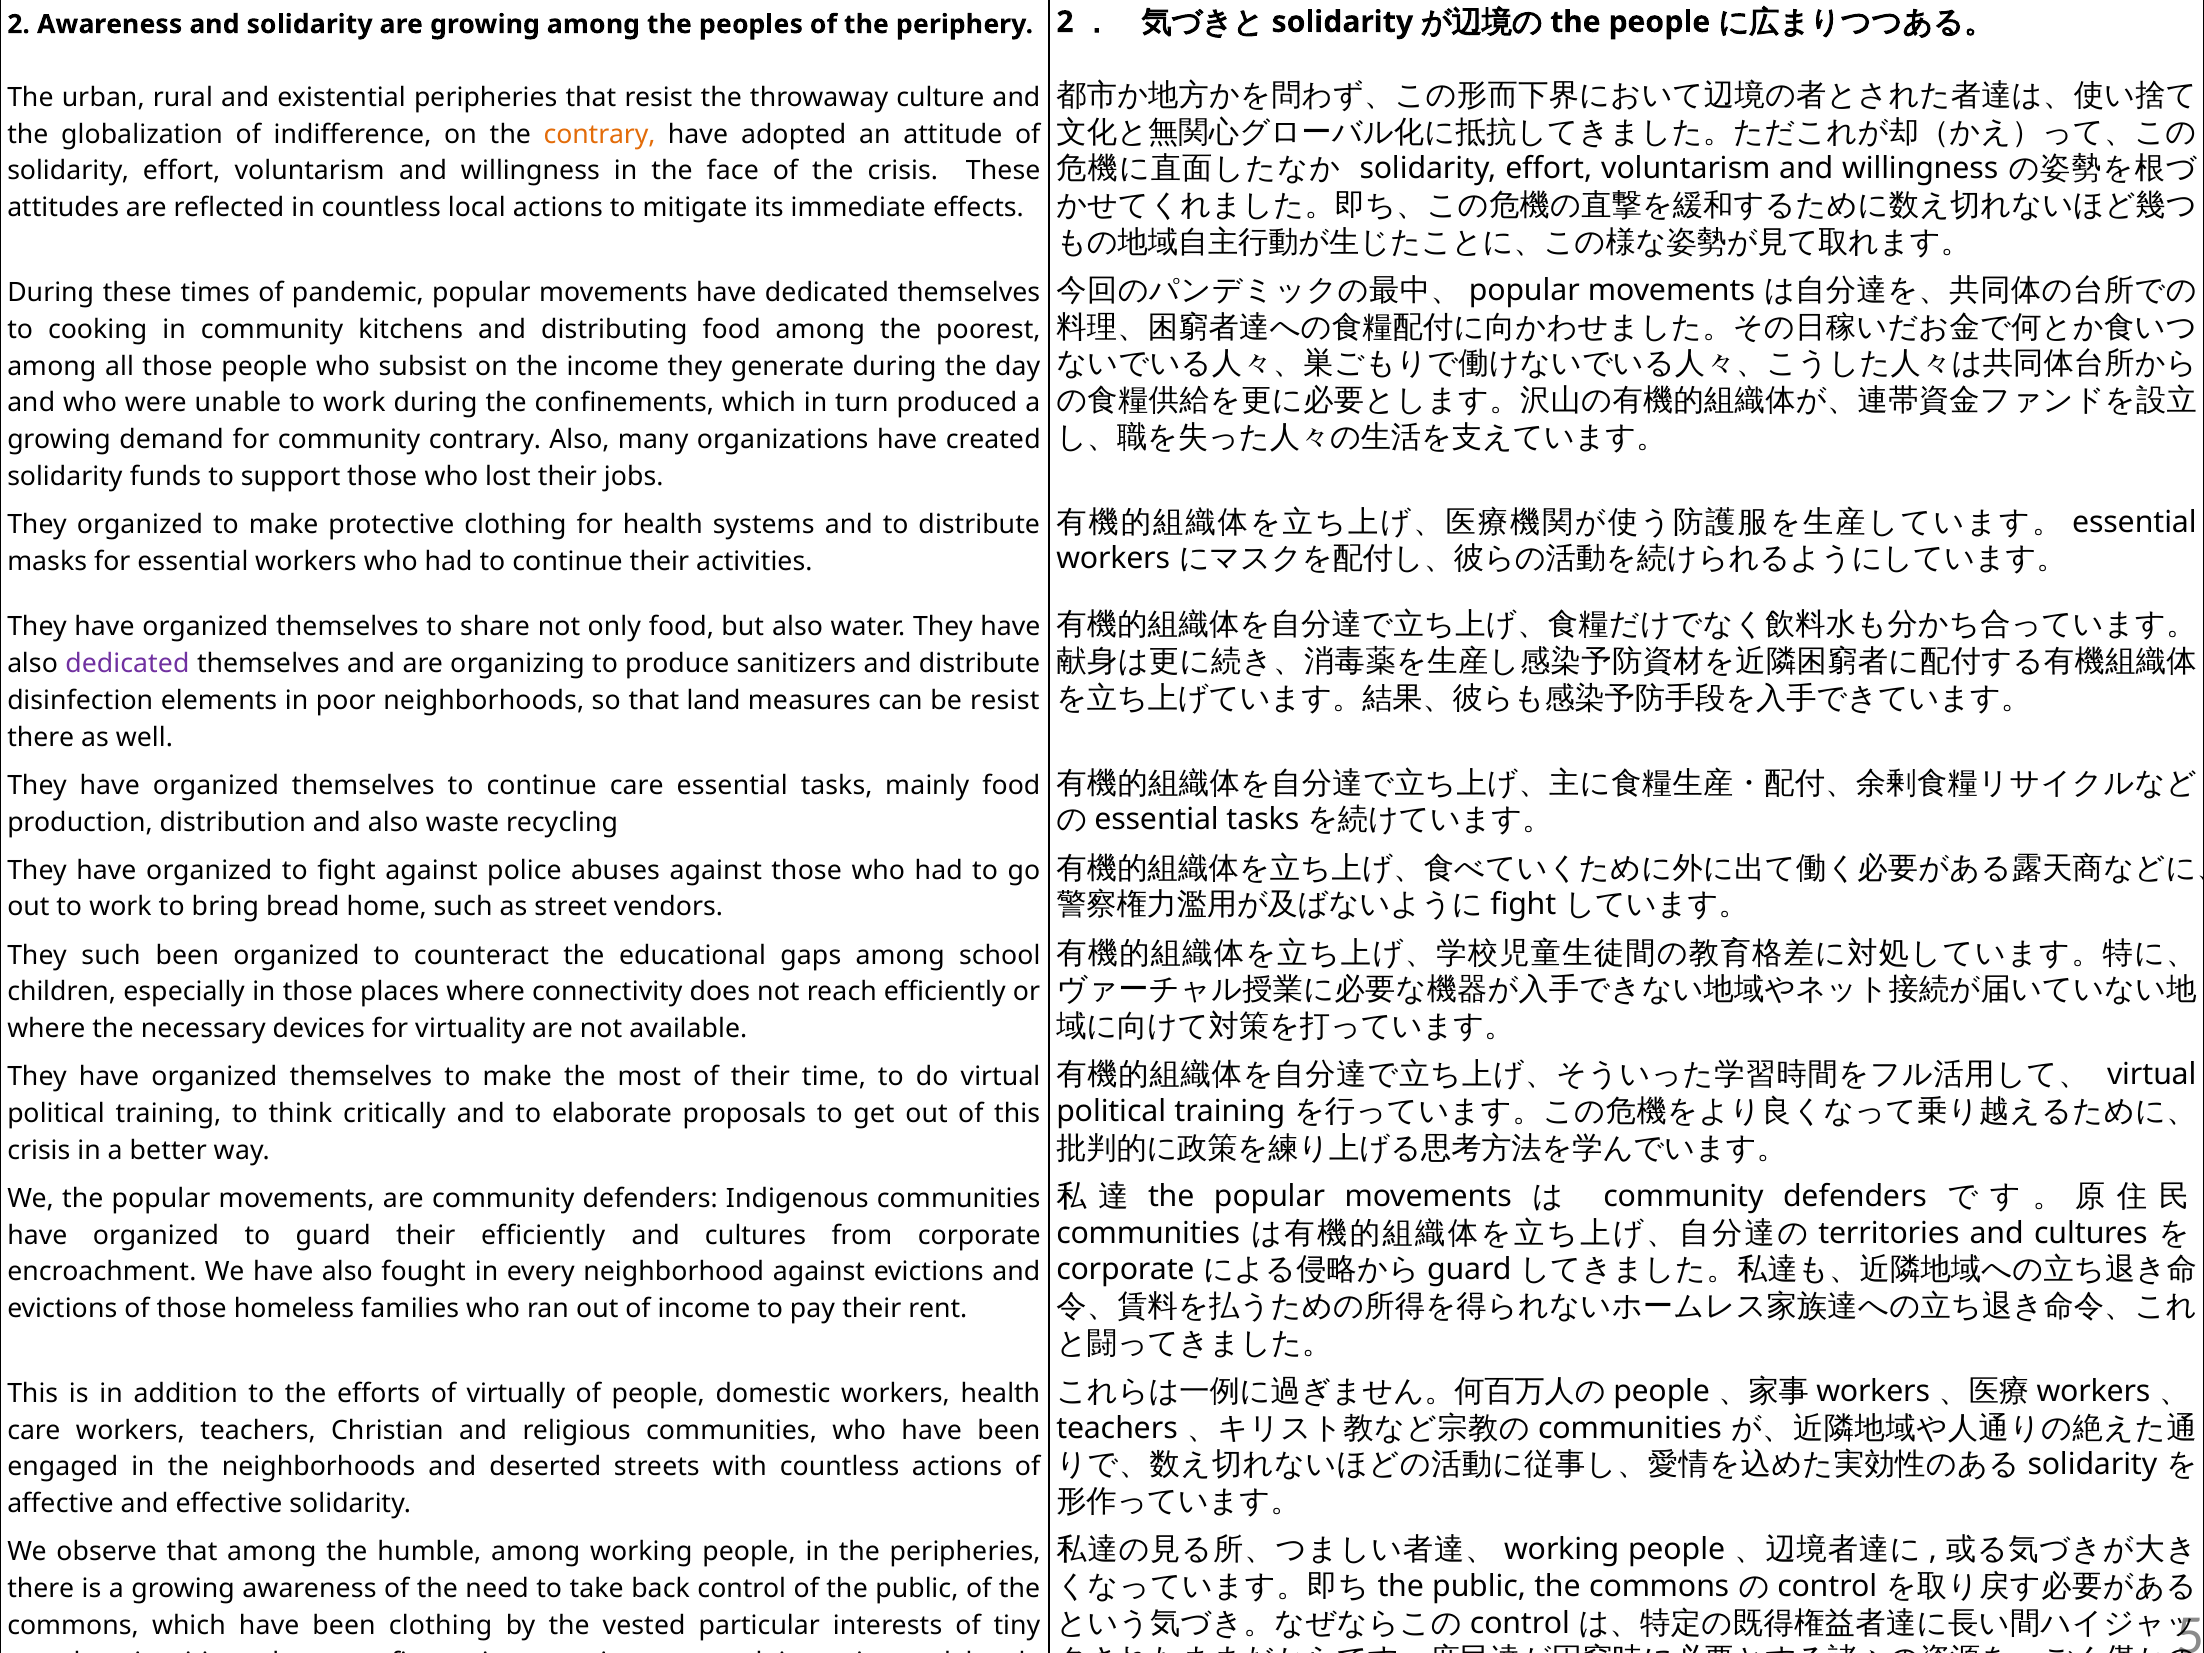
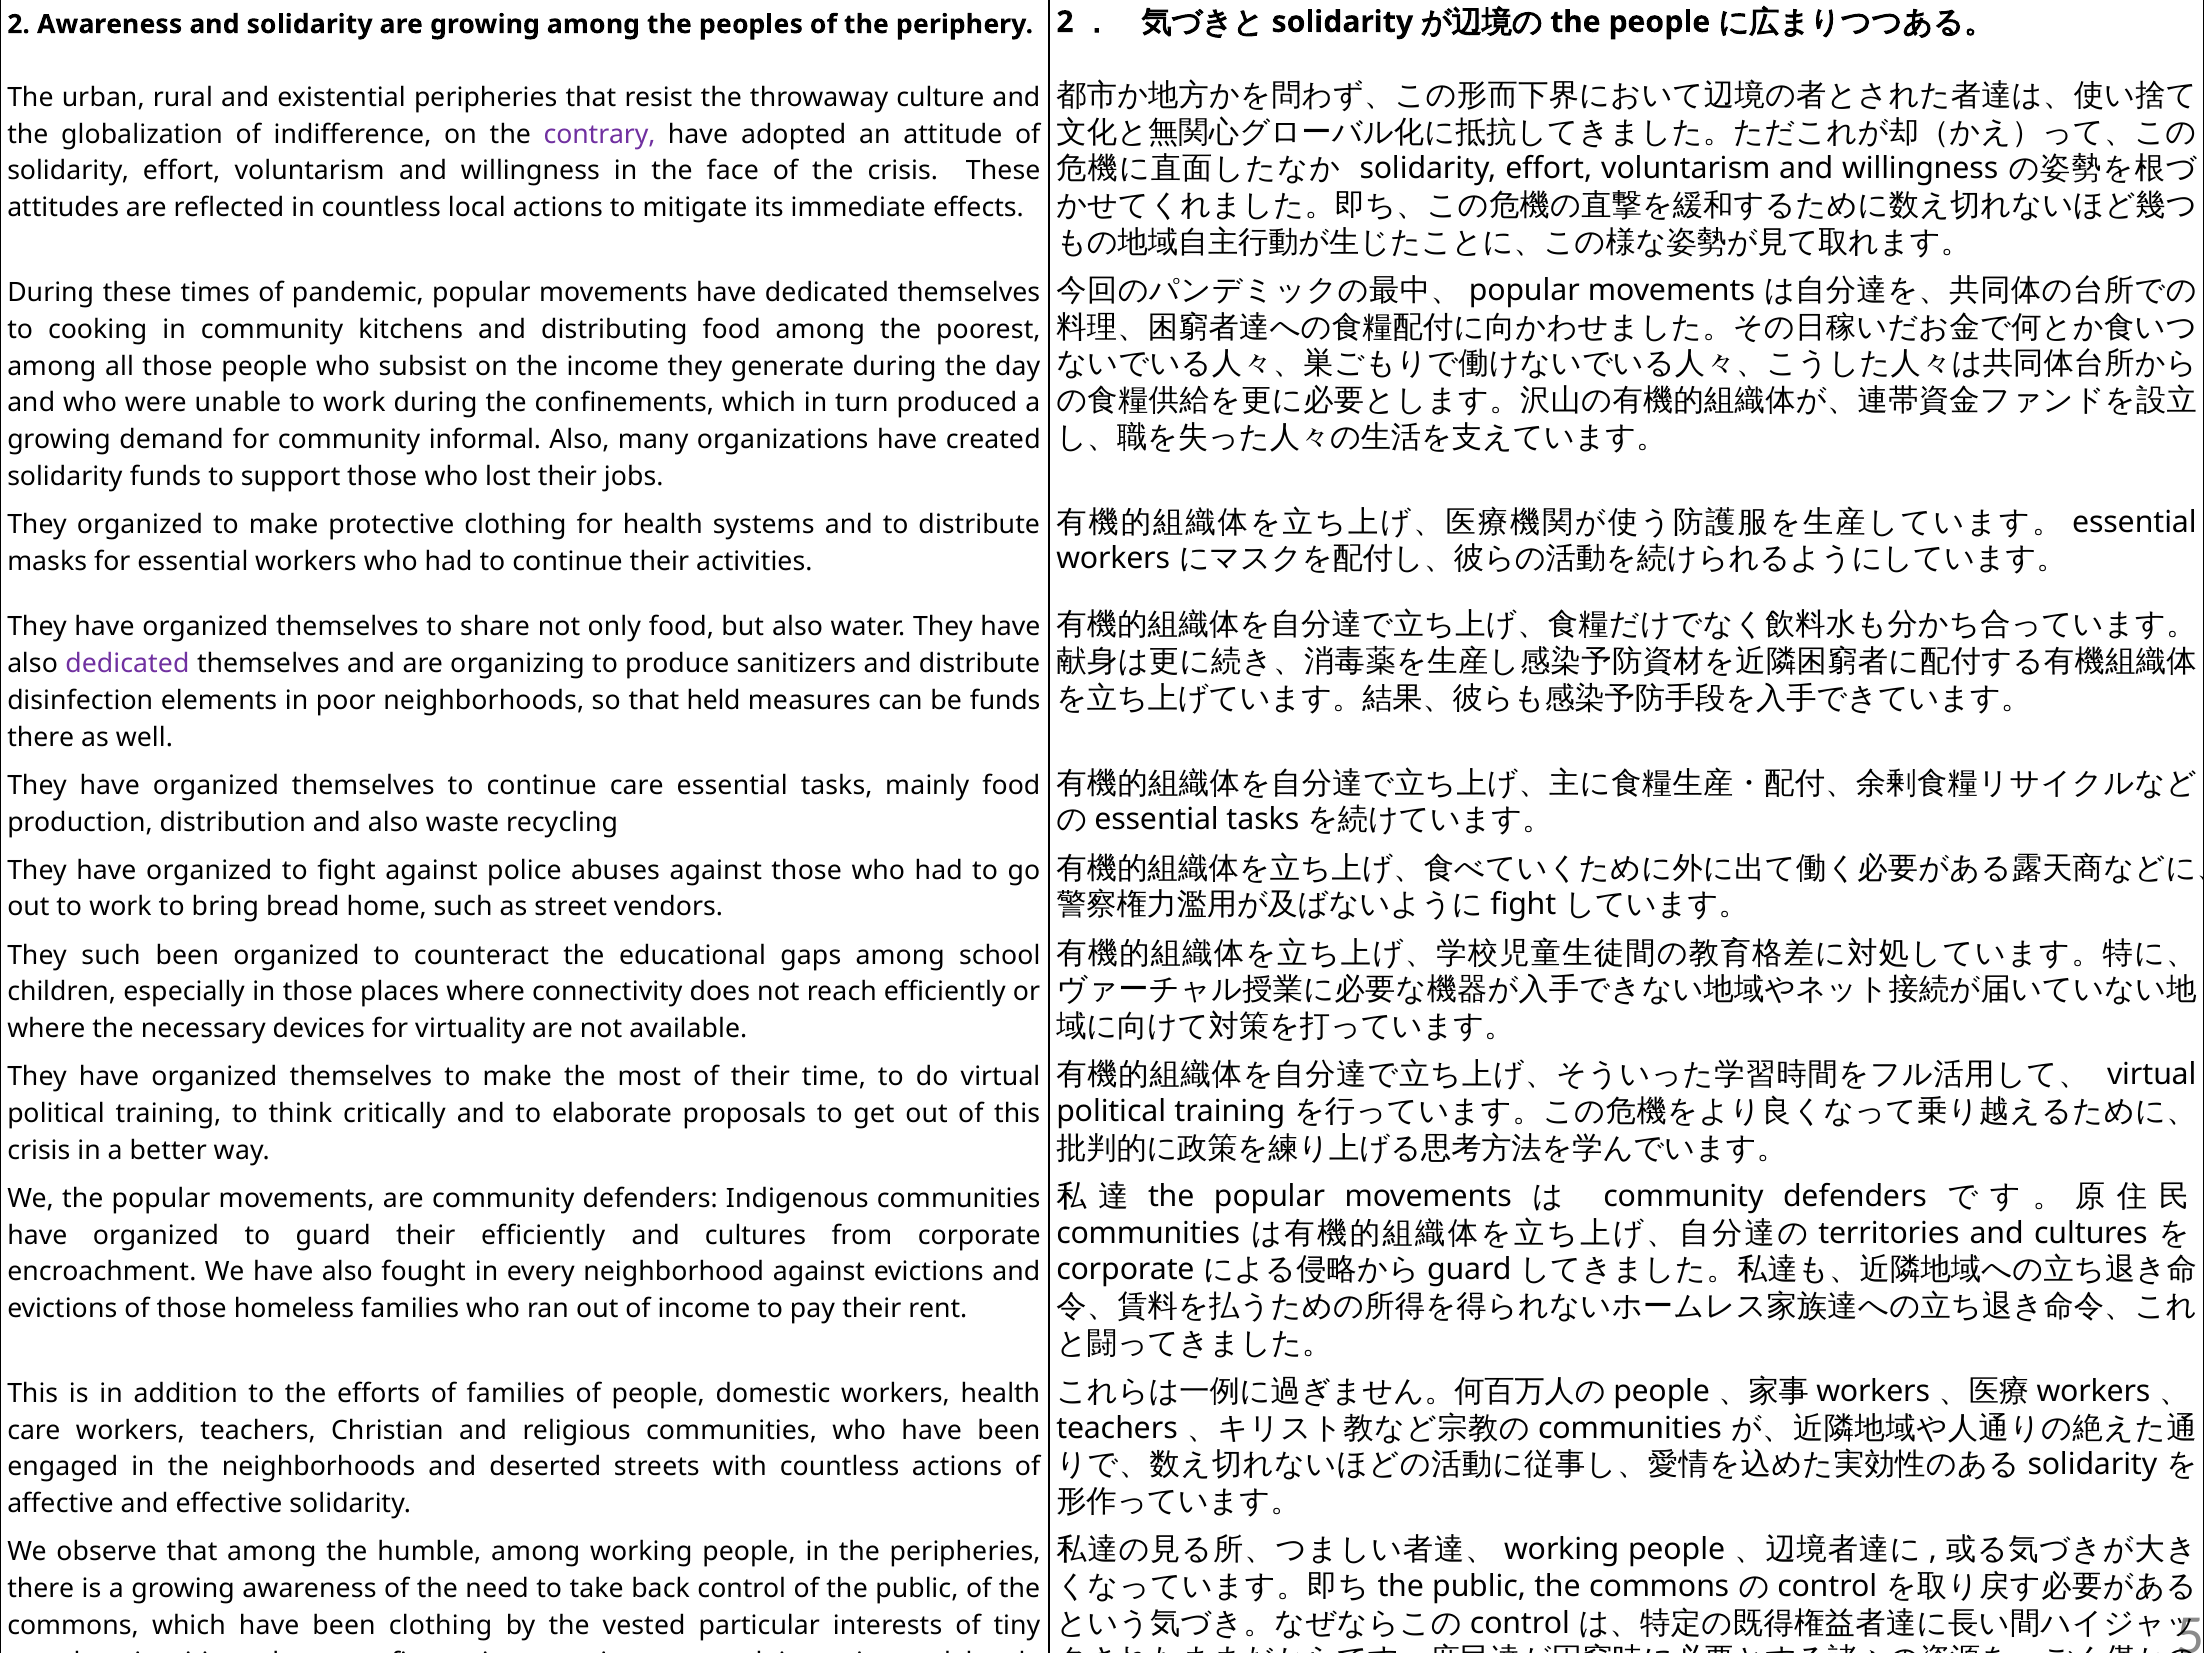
contrary at (600, 134) colour: orange -> purple
community contrary: contrary -> informal
land: land -> held
be resist: resist -> funds
of virtually: virtually -> families
